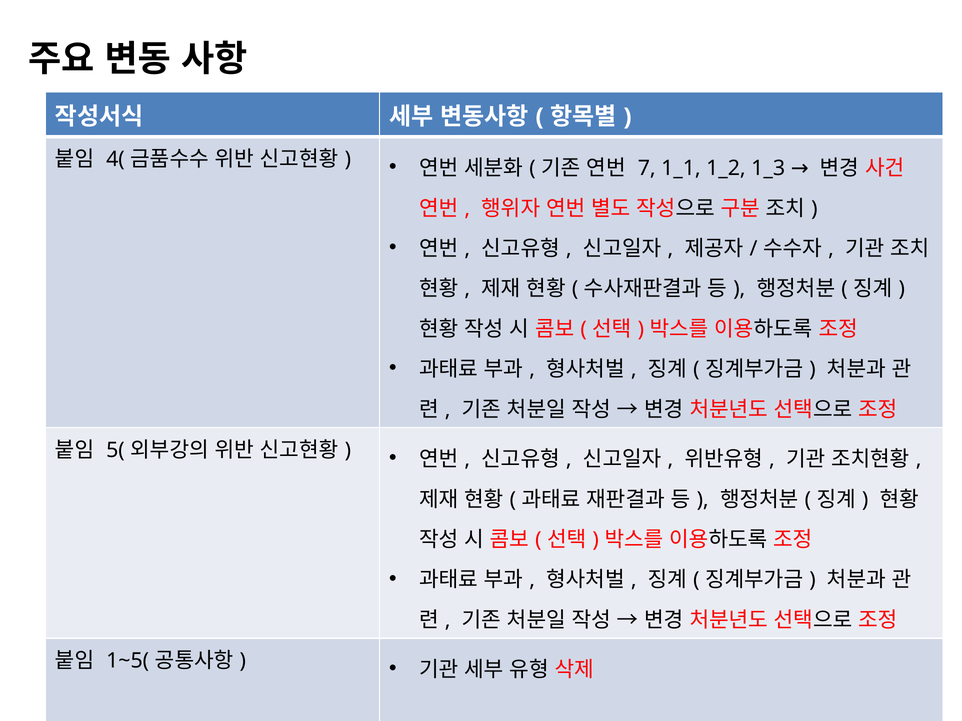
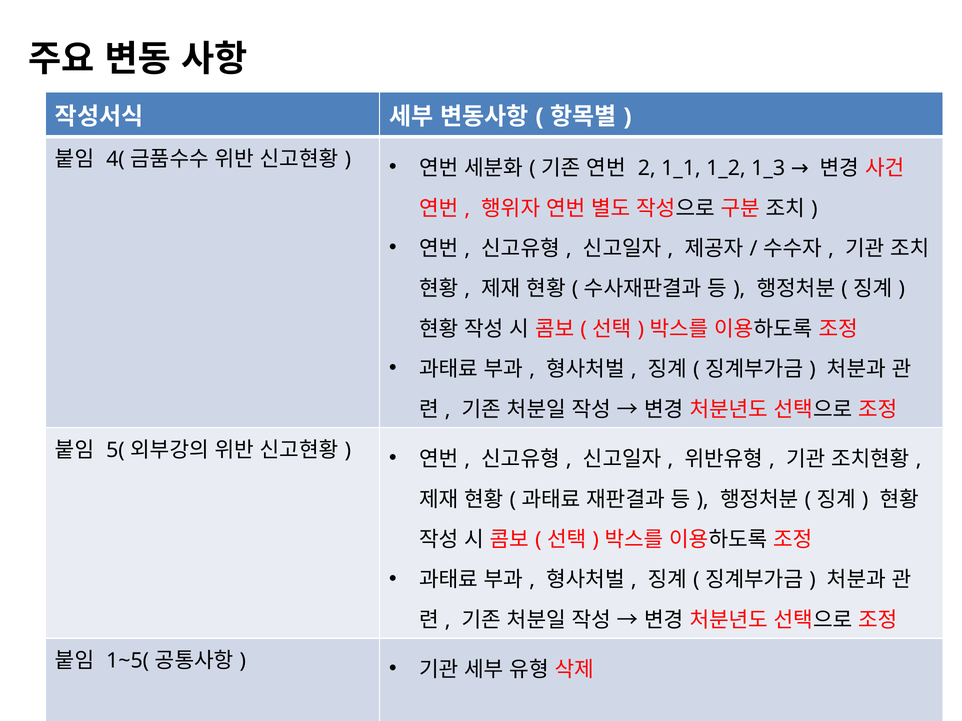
7: 7 -> 2
